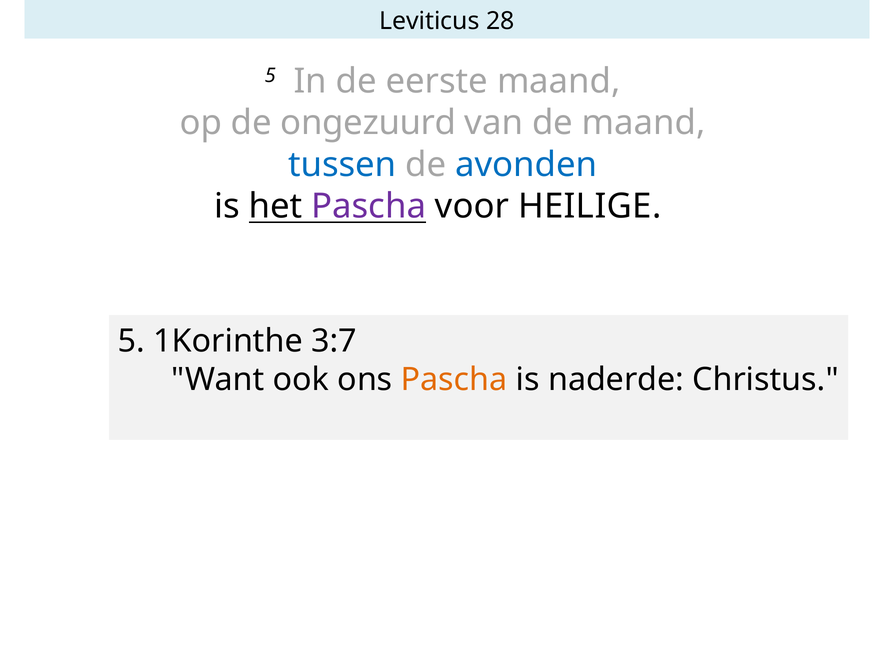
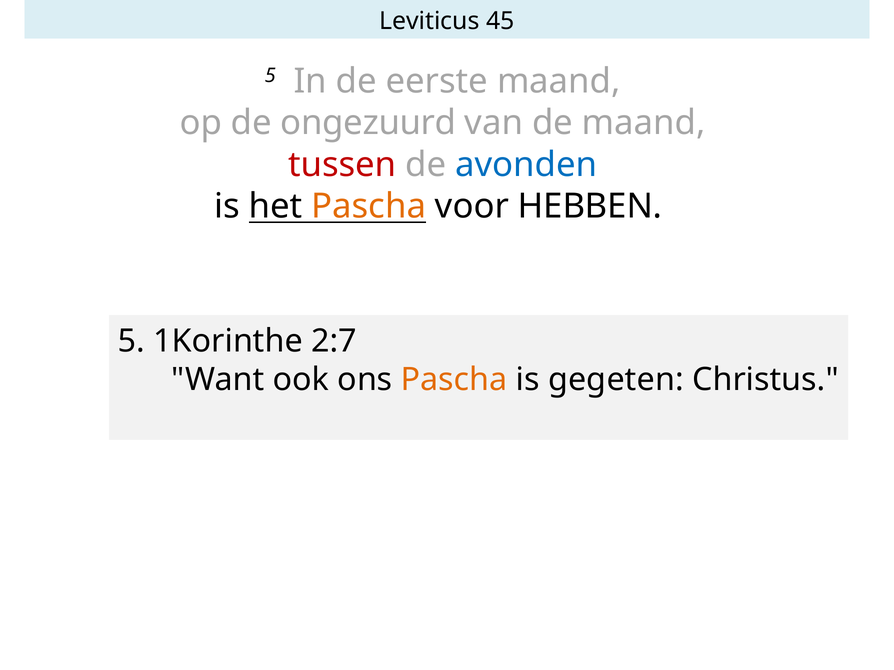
28: 28 -> 45
tussen colour: blue -> red
Pascha at (369, 207) colour: purple -> orange
HEILIGE: HEILIGE -> HEBBEN
3:7: 3:7 -> 2:7
naderde: naderde -> gegeten
